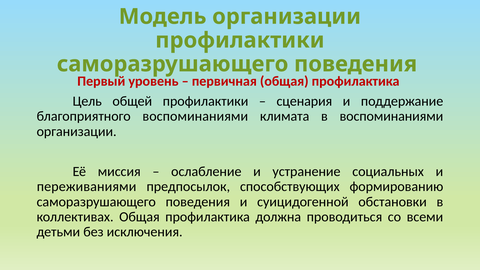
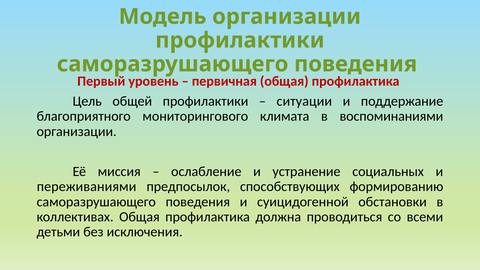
сценария: сценария -> ситуации
благоприятного воспоминаниями: воспоминаниями -> мониторингового
